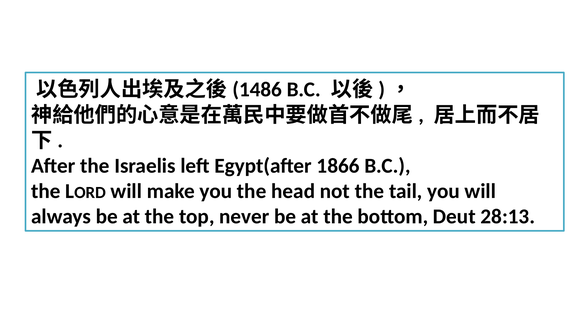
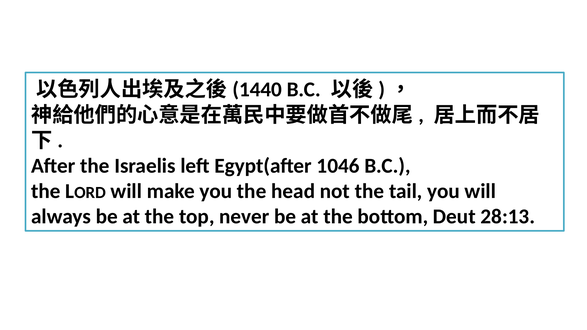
1486: 1486 -> 1440
1866: 1866 -> 1046
